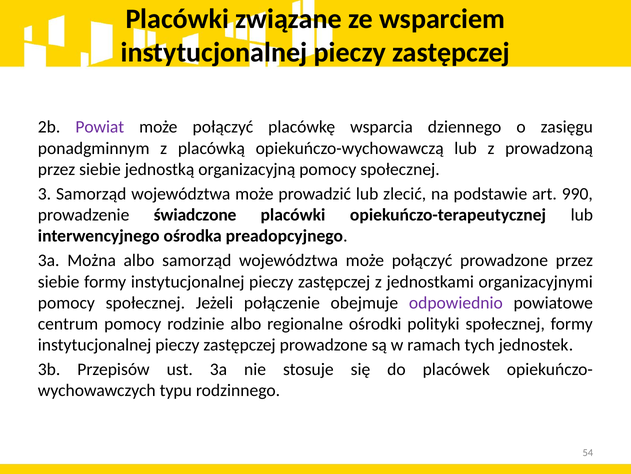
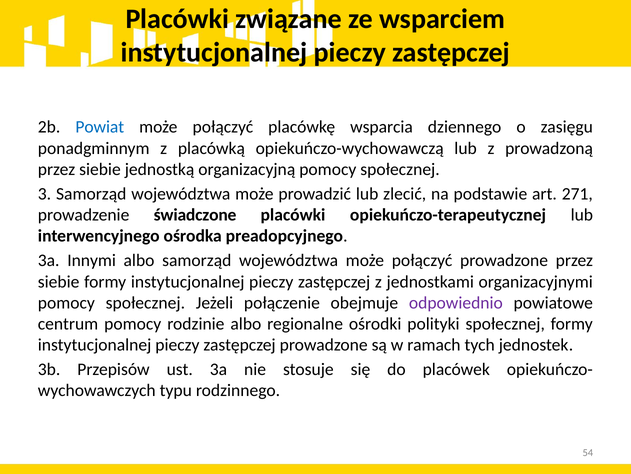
Powiat colour: purple -> blue
990: 990 -> 271
Można: Można -> Innymi
